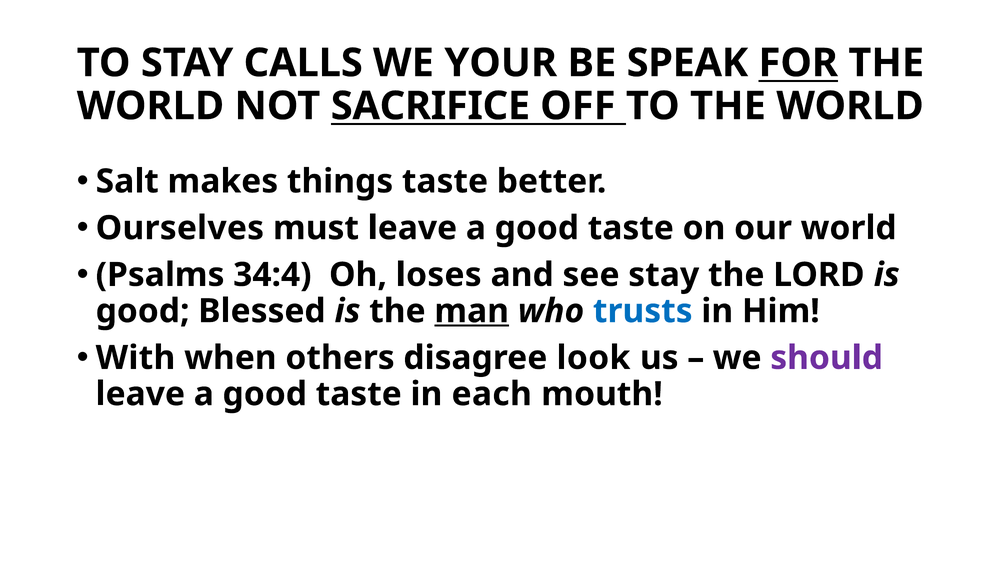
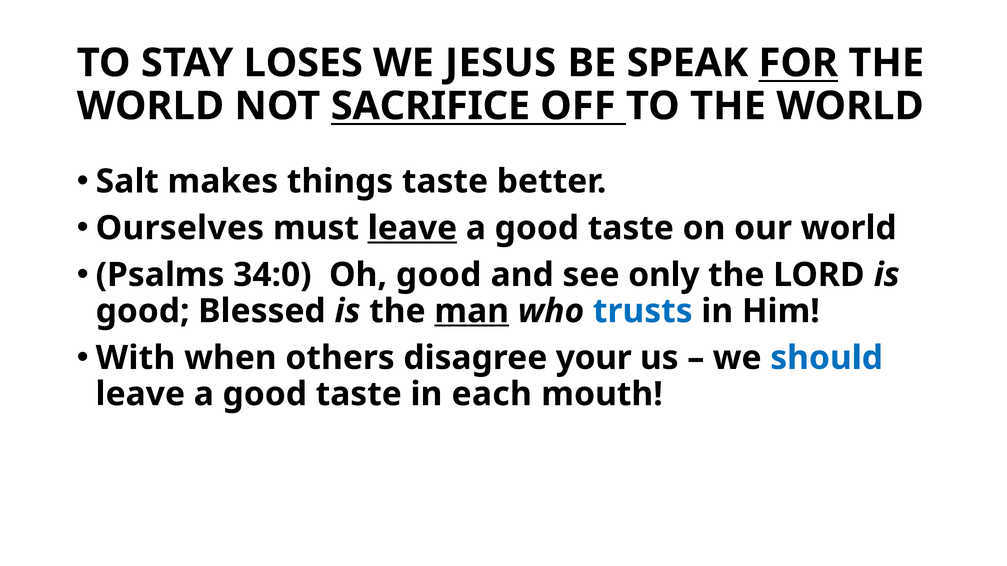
CALLS: CALLS -> LOSES
YOUR: YOUR -> JESUS
leave at (412, 228) underline: none -> present
34:4: 34:4 -> 34:0
Oh loses: loses -> good
see stay: stay -> only
look: look -> your
should colour: purple -> blue
